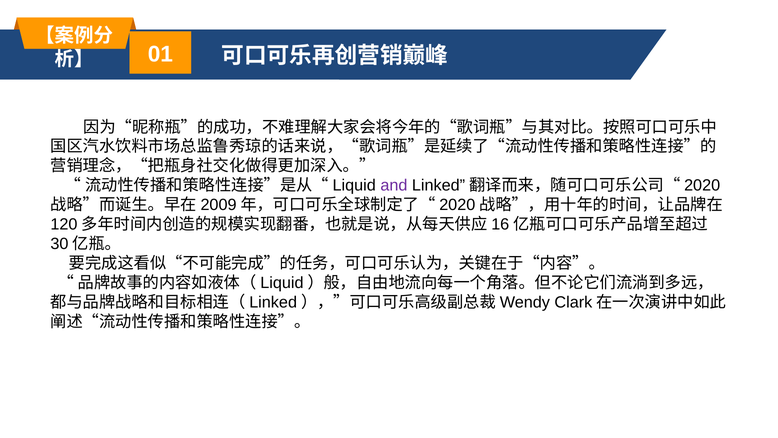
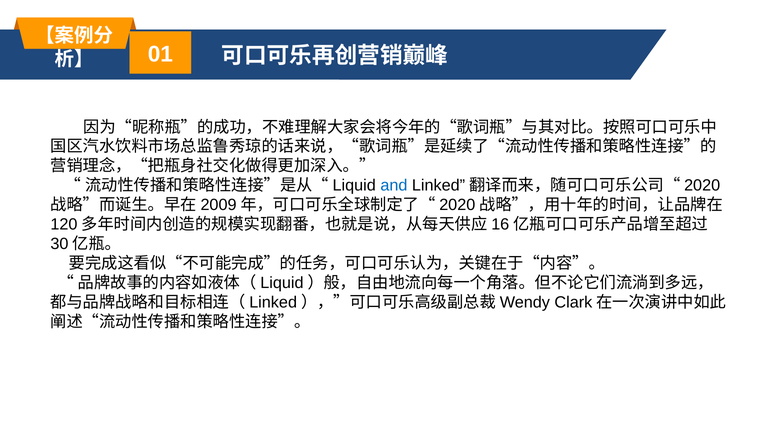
and colour: purple -> blue
